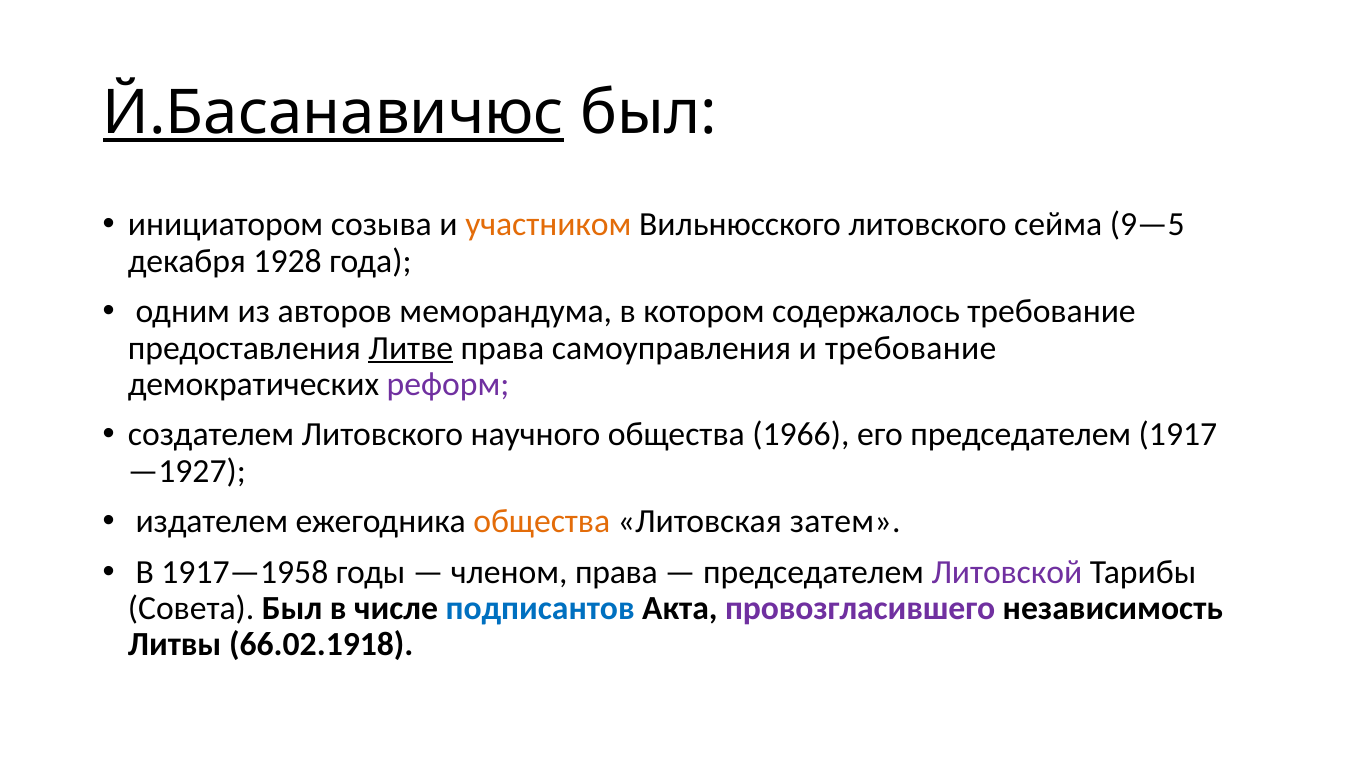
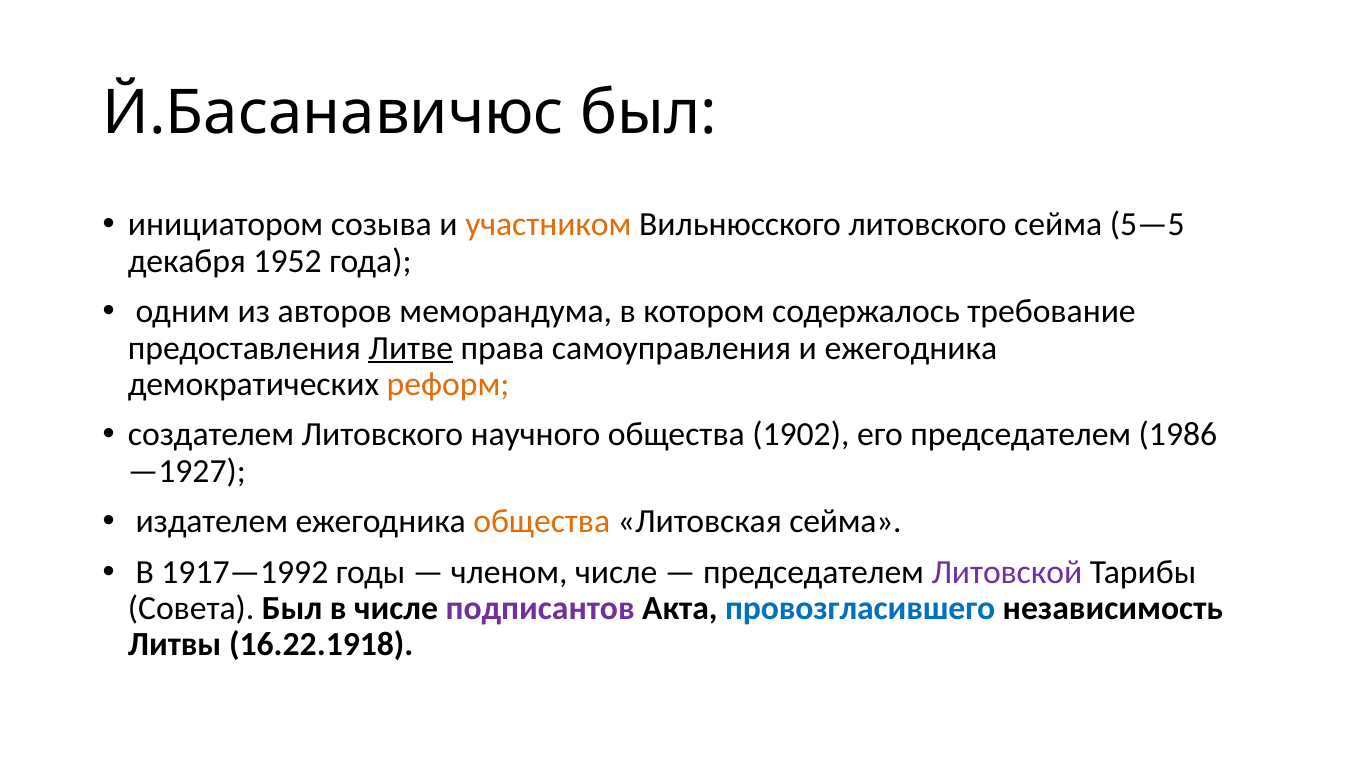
Й.Басанавичюс underline: present -> none
9—5: 9—5 -> 5—5
1928: 1928 -> 1952
и требование: требование -> ежегодника
реформ colour: purple -> orange
1966: 1966 -> 1902
1917: 1917 -> 1986
Литовская затем: затем -> сейма
1917—1958: 1917—1958 -> 1917—1992
членом права: права -> числе
подписантов colour: blue -> purple
провозгласившего colour: purple -> blue
66.02.1918: 66.02.1918 -> 16.22.1918
